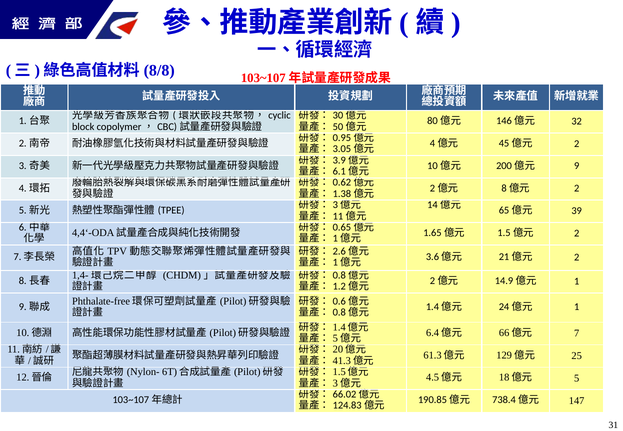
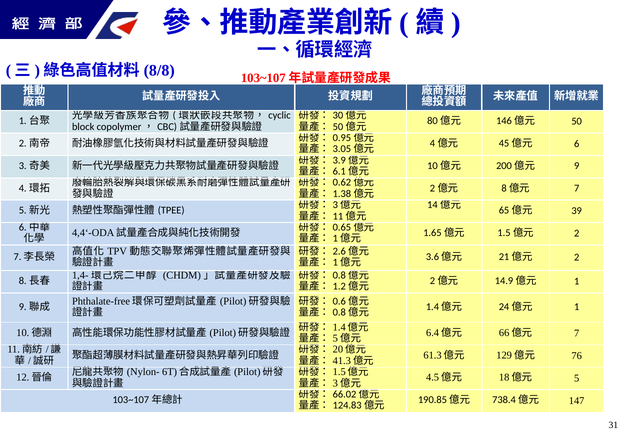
32: 32 -> 50
2 at (577, 144): 2 -> 6
2 at (577, 188): 2 -> 7
25: 25 -> 76
